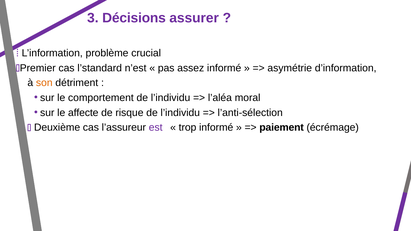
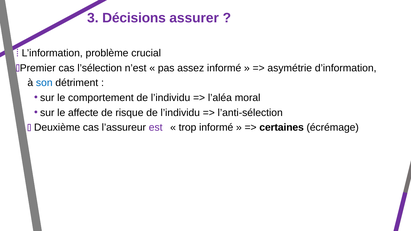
l’standard: l’standard -> l’sélection
son colour: orange -> blue
paiement: paiement -> certaines
